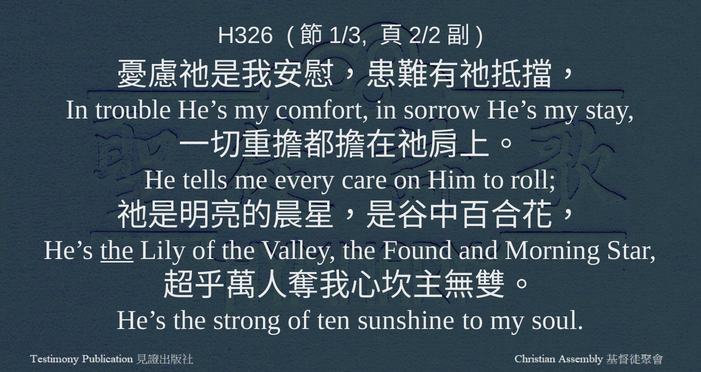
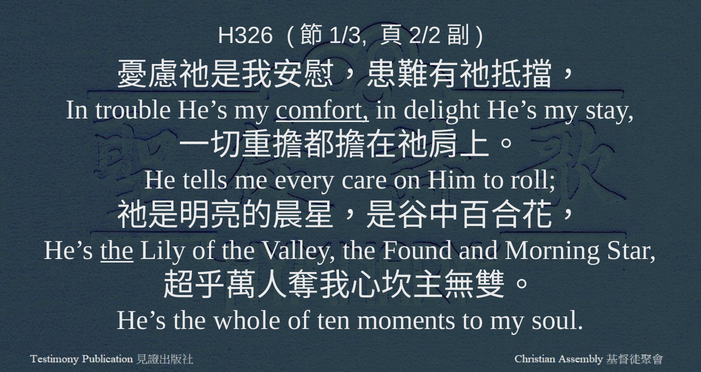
comfort underline: none -> present
sorrow: sorrow -> delight
strong: strong -> whole
sunshine: sunshine -> moments
